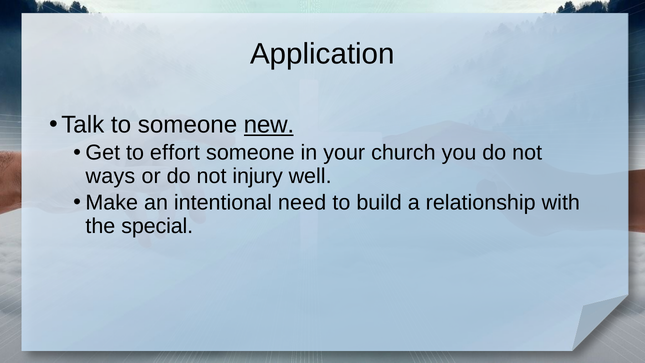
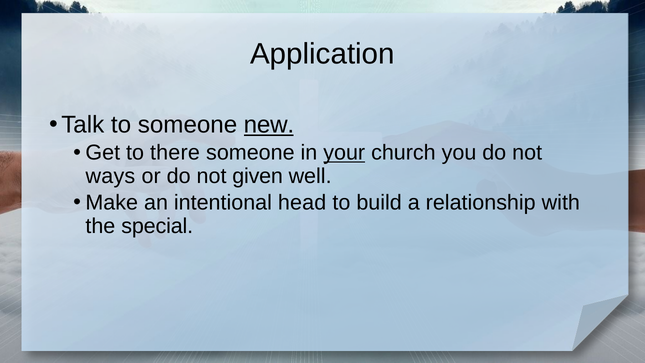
effort: effort -> there
your underline: none -> present
injury: injury -> given
need: need -> head
